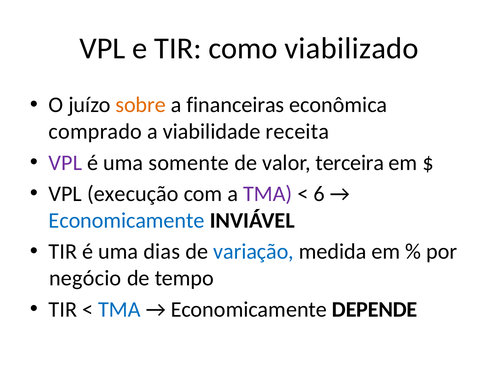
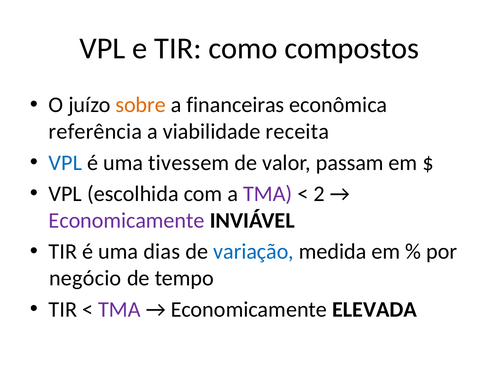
viabilizado: viabilizado -> compostos
comprado: comprado -> referência
VPL at (65, 162) colour: purple -> blue
somente: somente -> tivessem
terceira: terceira -> passam
execução: execução -> escolhida
6: 6 -> 2
Economicamente at (127, 220) colour: blue -> purple
TMA at (119, 309) colour: blue -> purple
DEPENDE: DEPENDE -> ELEVADA
